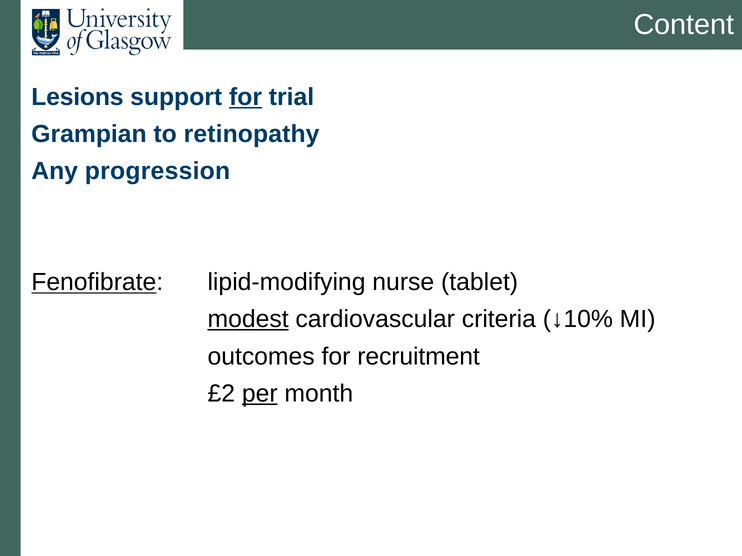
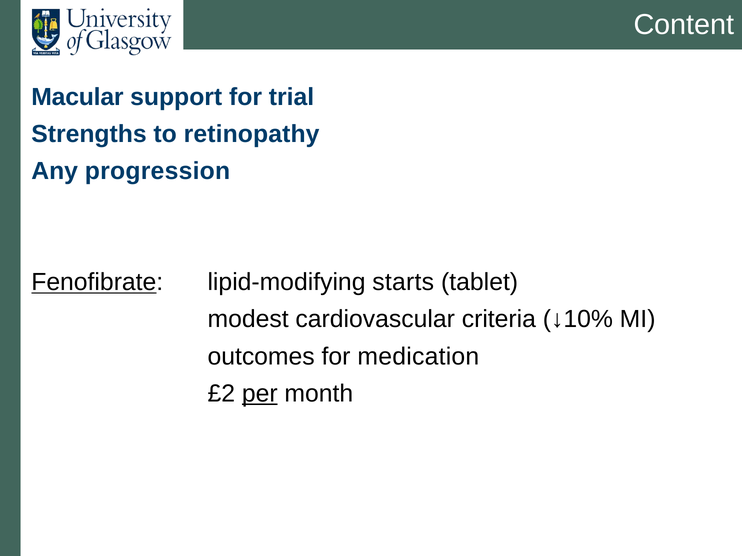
Lesions: Lesions -> Macular
for at (246, 97) underline: present -> none
Grampian: Grampian -> Strengths
nurse: nurse -> starts
modest underline: present -> none
recruitment: recruitment -> medication
